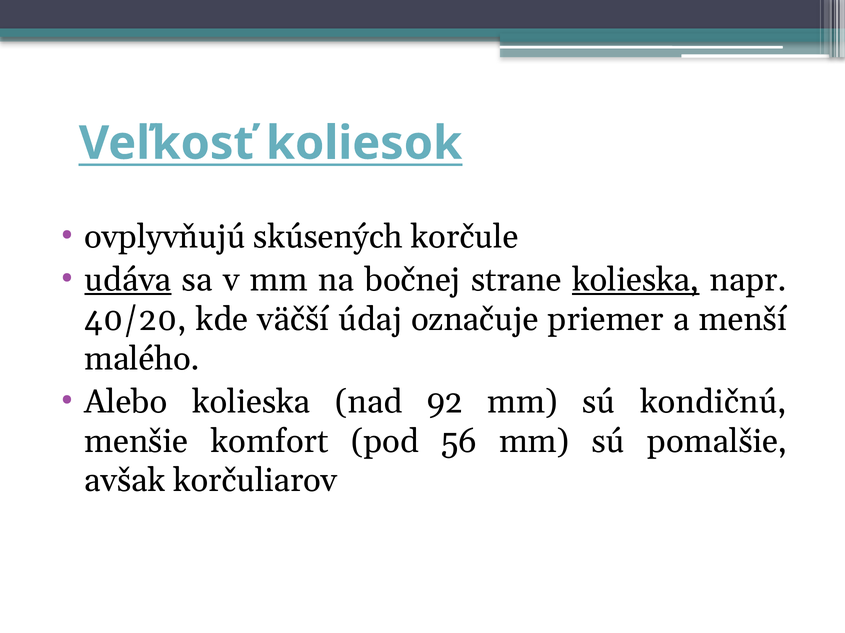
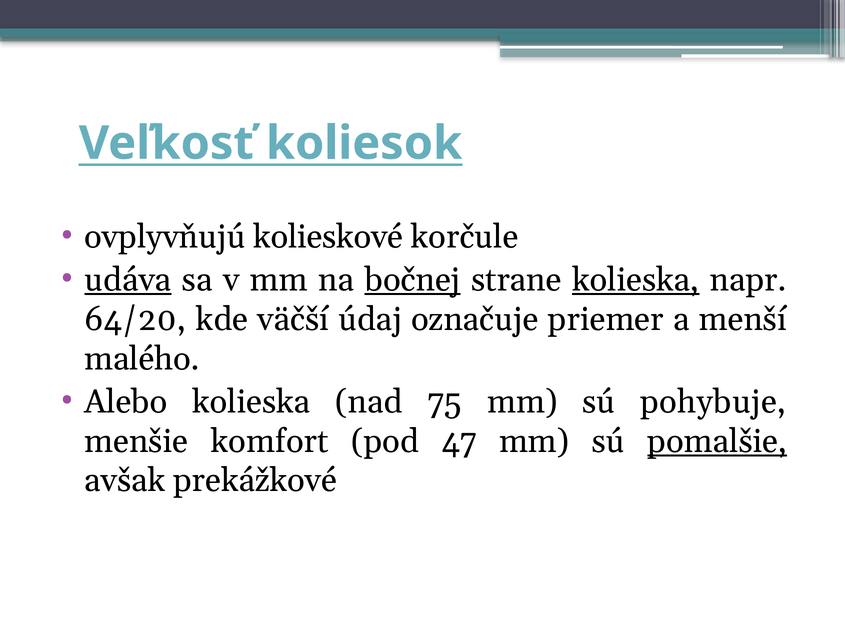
skúsených: skúsených -> kolieskové
bočnej underline: none -> present
40/20: 40/20 -> 64/20
92: 92 -> 75
kondičnú: kondičnú -> pohybuje
56: 56 -> 47
pomalšie underline: none -> present
korčuliarov: korčuliarov -> prekážkové
